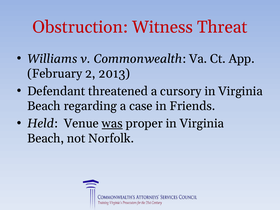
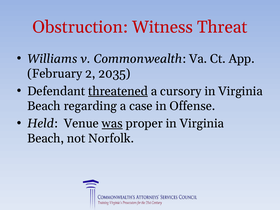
2013: 2013 -> 2035
threatened underline: none -> present
Friends: Friends -> Offense
